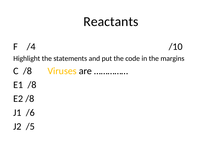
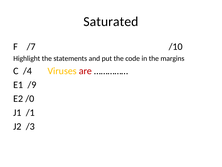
Reactants: Reactants -> Saturated
/4: /4 -> /7
C /8: /8 -> /4
are colour: black -> red
E1 /8: /8 -> /9
E2 /8: /8 -> /0
/6: /6 -> /1
/5: /5 -> /3
